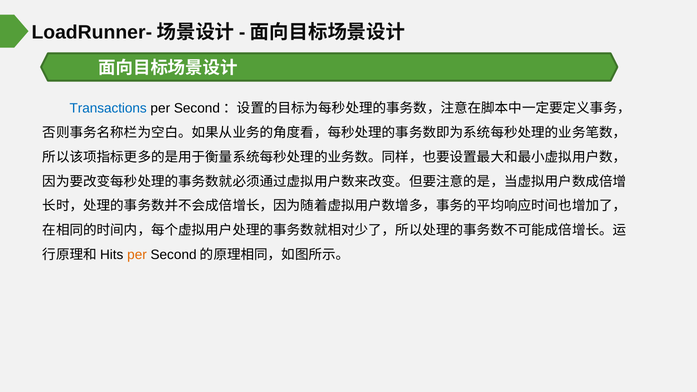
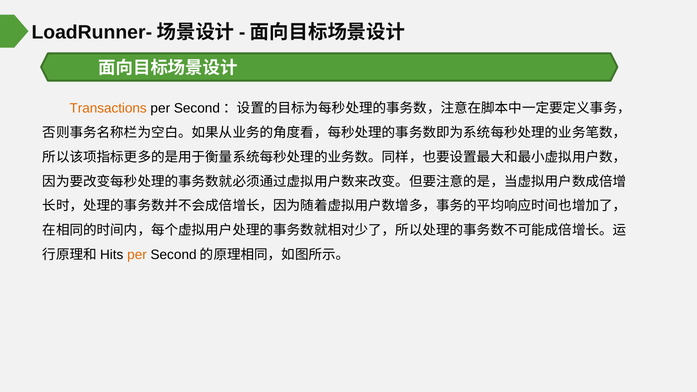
Transactions colour: blue -> orange
